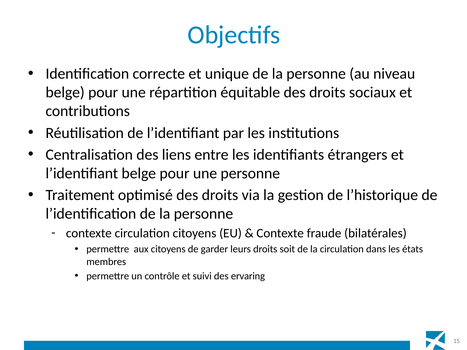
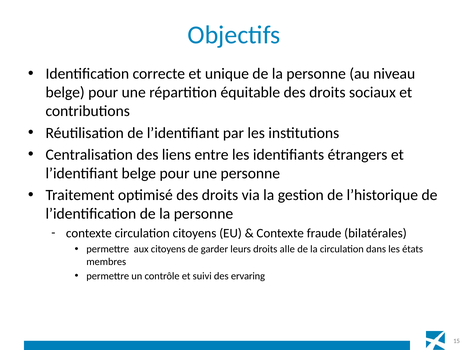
soit: soit -> alle
